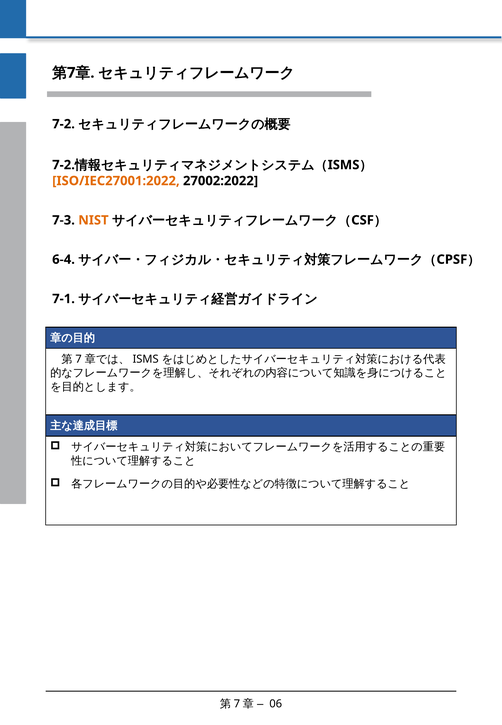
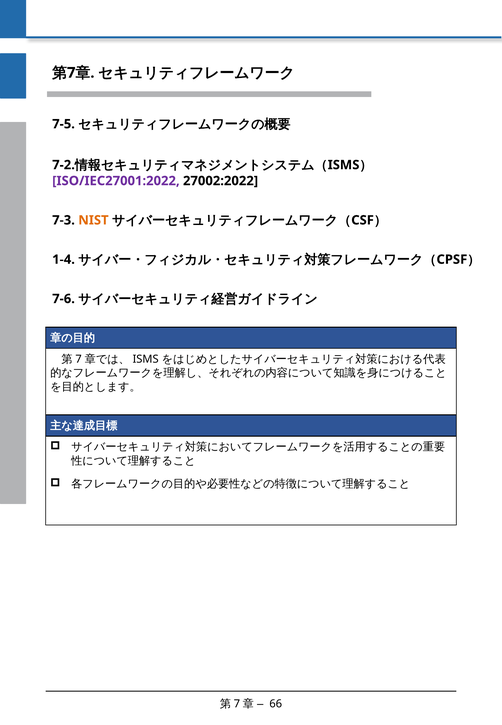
7-2 at (64, 124): 7-2 -> 7-5
ISO/IEC27001:2022 colour: orange -> purple
6-4: 6-4 -> 1-4
7-1: 7-1 -> 7-6
06: 06 -> 66
